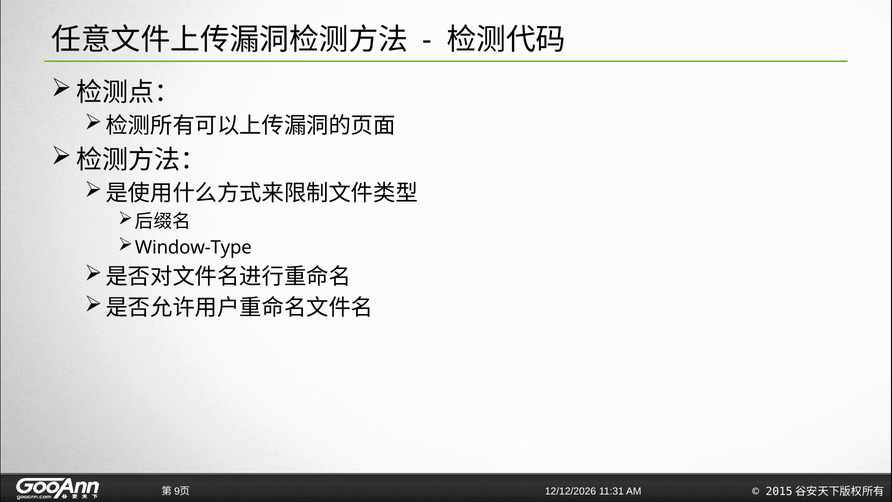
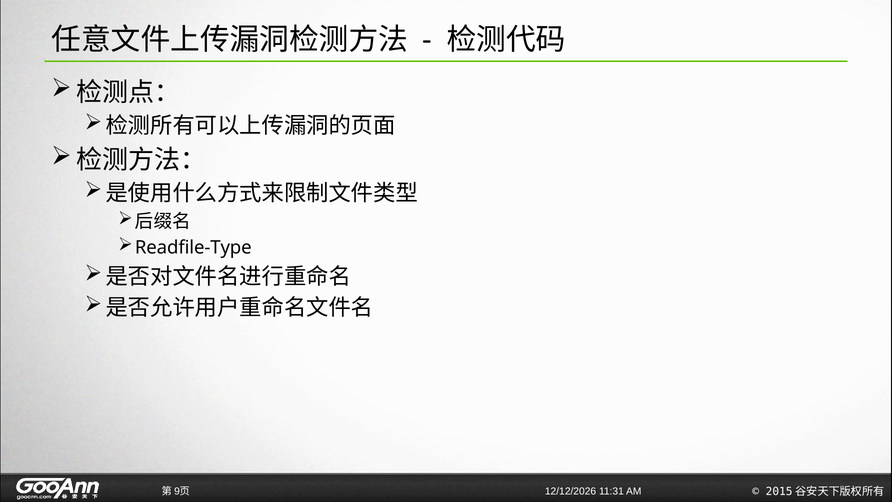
Window-Type: Window-Type -> Readfile-Type
